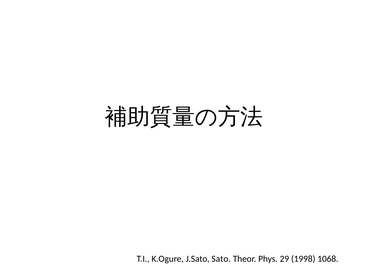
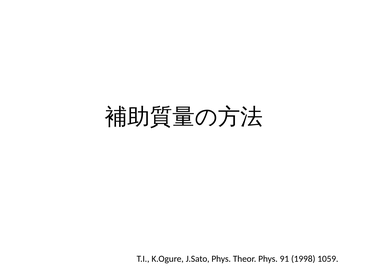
J.Sato Sato: Sato -> Phys
29: 29 -> 91
1068: 1068 -> 1059
